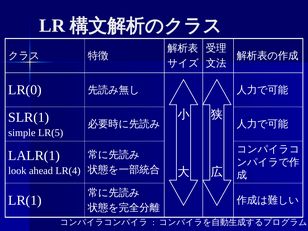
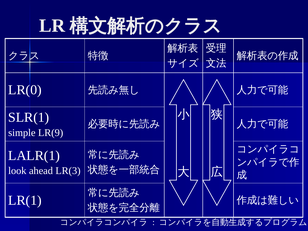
LR(5: LR(5 -> LR(9
LR(4: LR(4 -> LR(3
